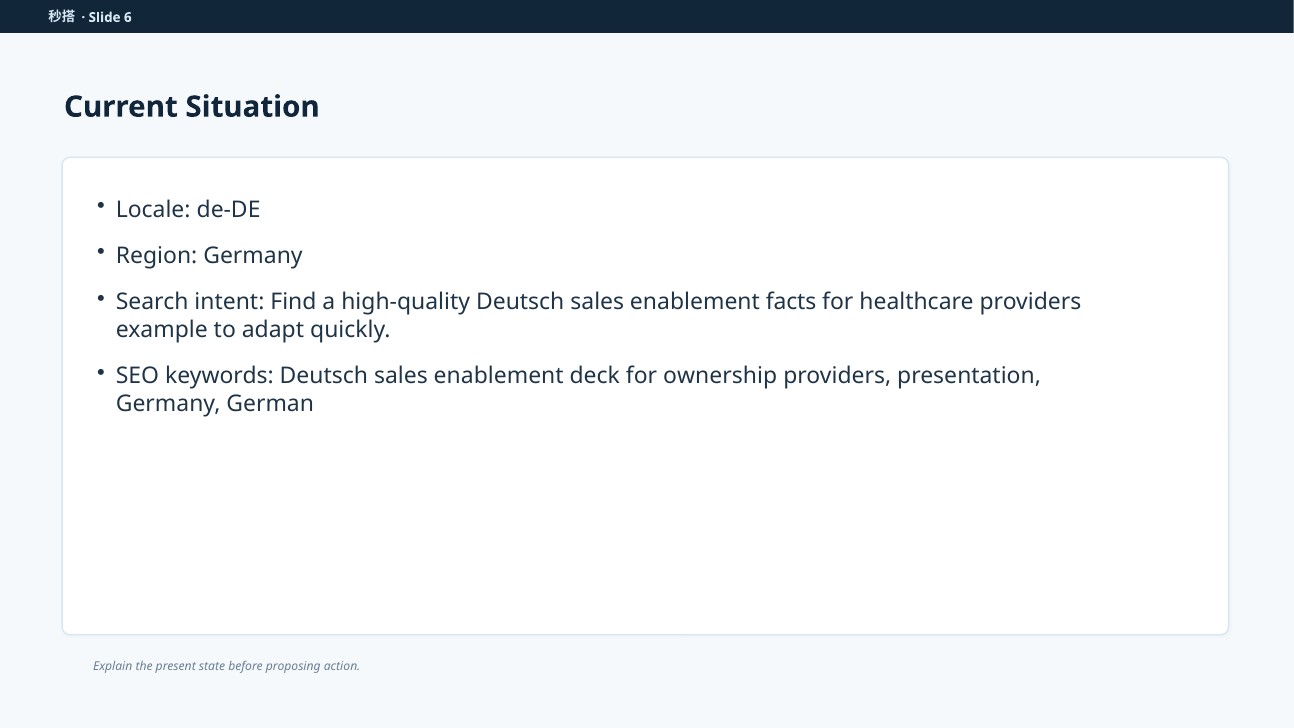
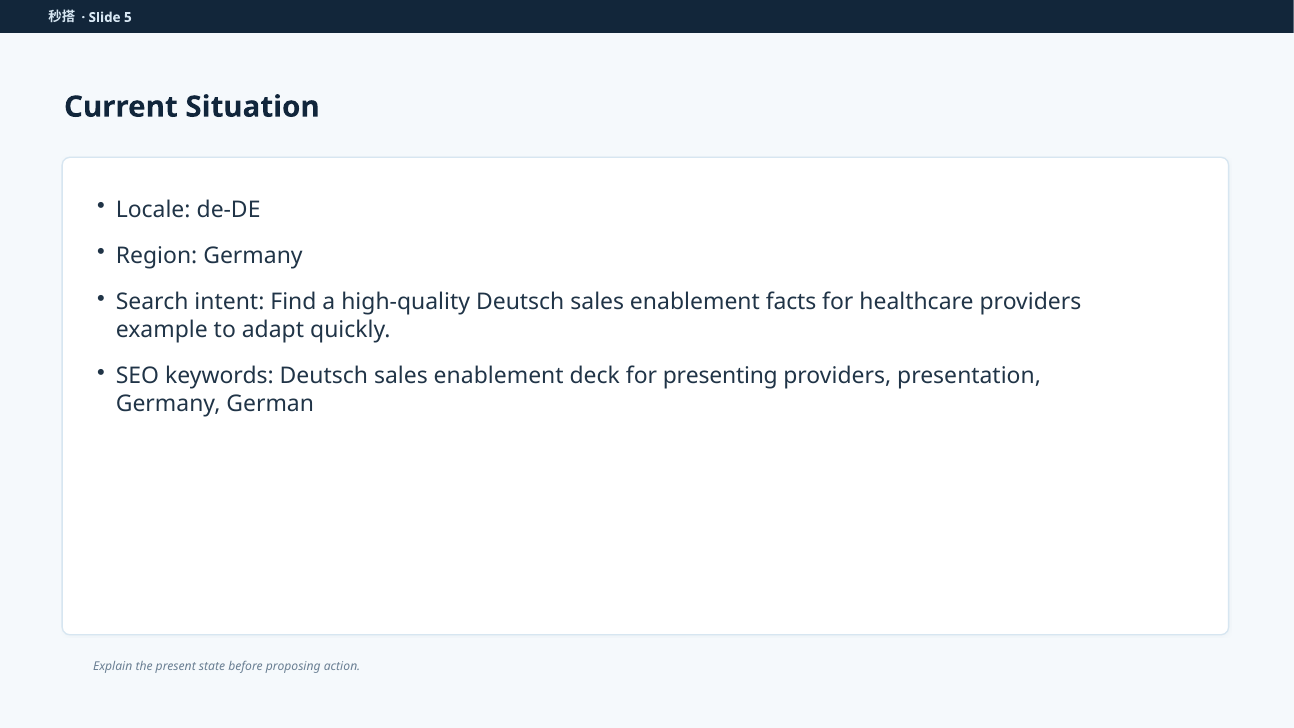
6: 6 -> 5
ownership: ownership -> presenting
